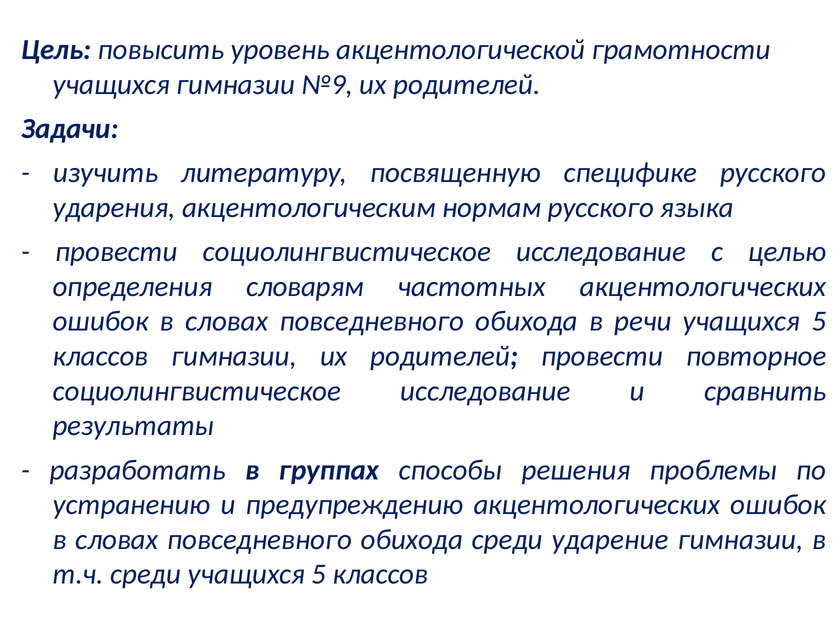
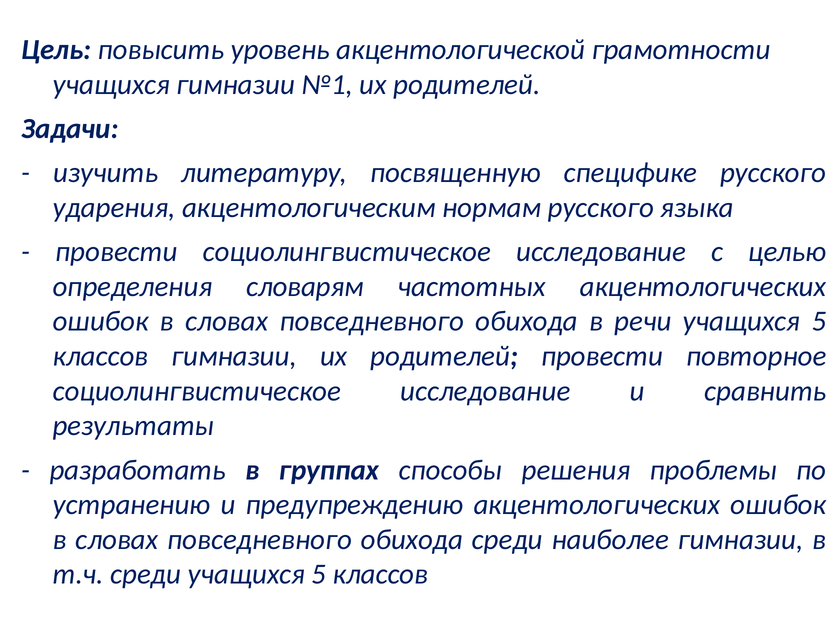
№9: №9 -> №1
ударение: ударение -> наиболее
